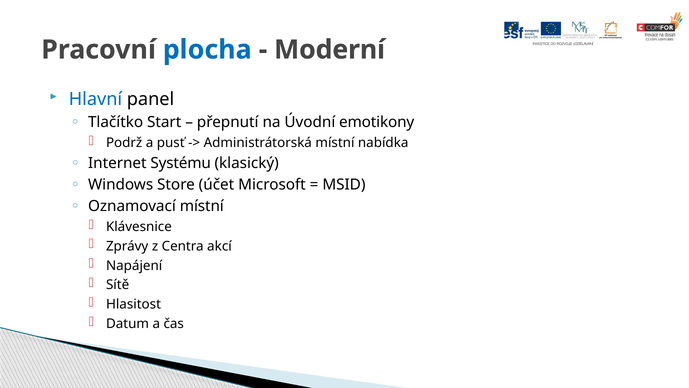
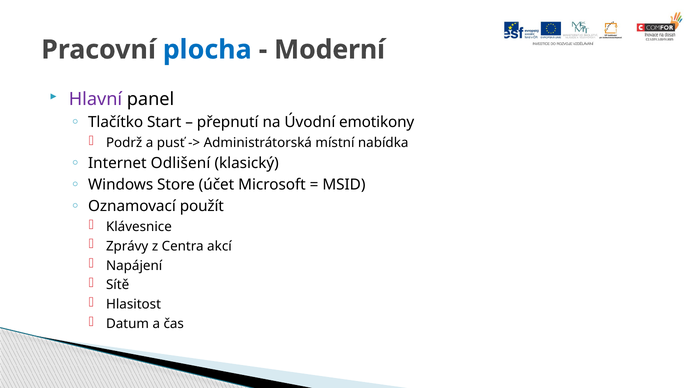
Hlavní colour: blue -> purple
Systému: Systému -> Odlišení
Oznamovací místní: místní -> použít
